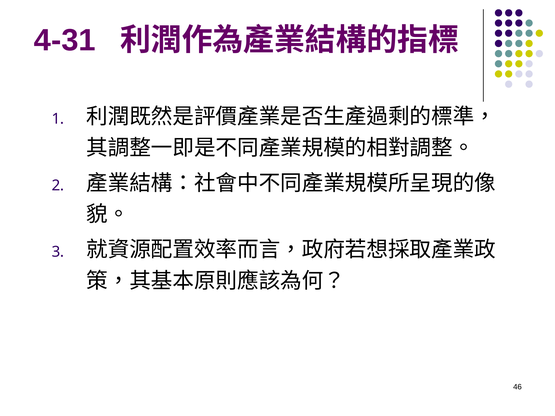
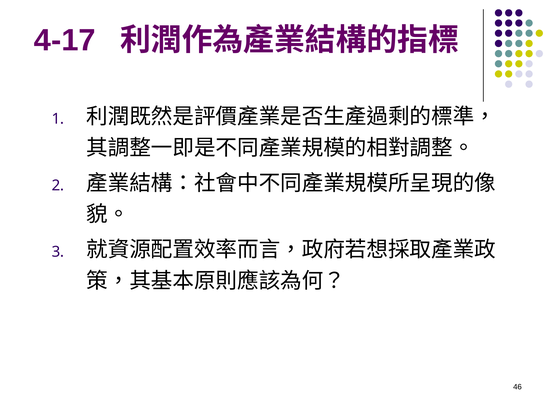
4-31: 4-31 -> 4-17
